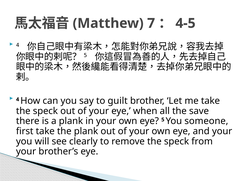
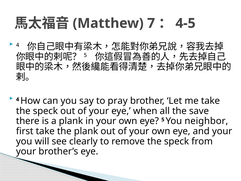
guilt: guilt -> pray
someone: someone -> neighbor
